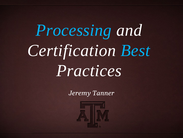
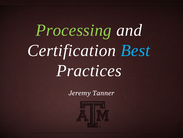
Processing colour: light blue -> light green
